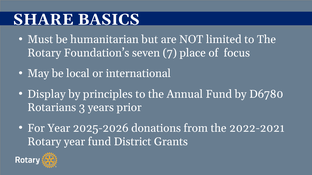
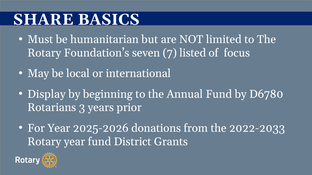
place: place -> listed
principles: principles -> beginning
2022-2021: 2022-2021 -> 2022-2033
